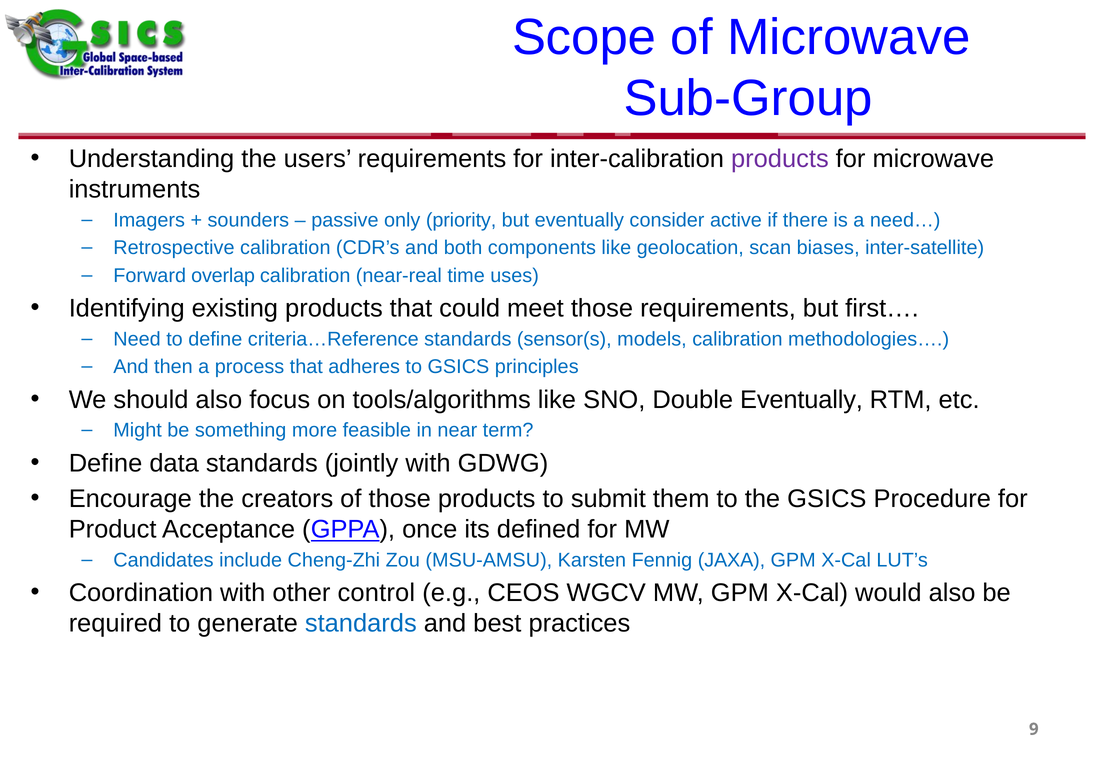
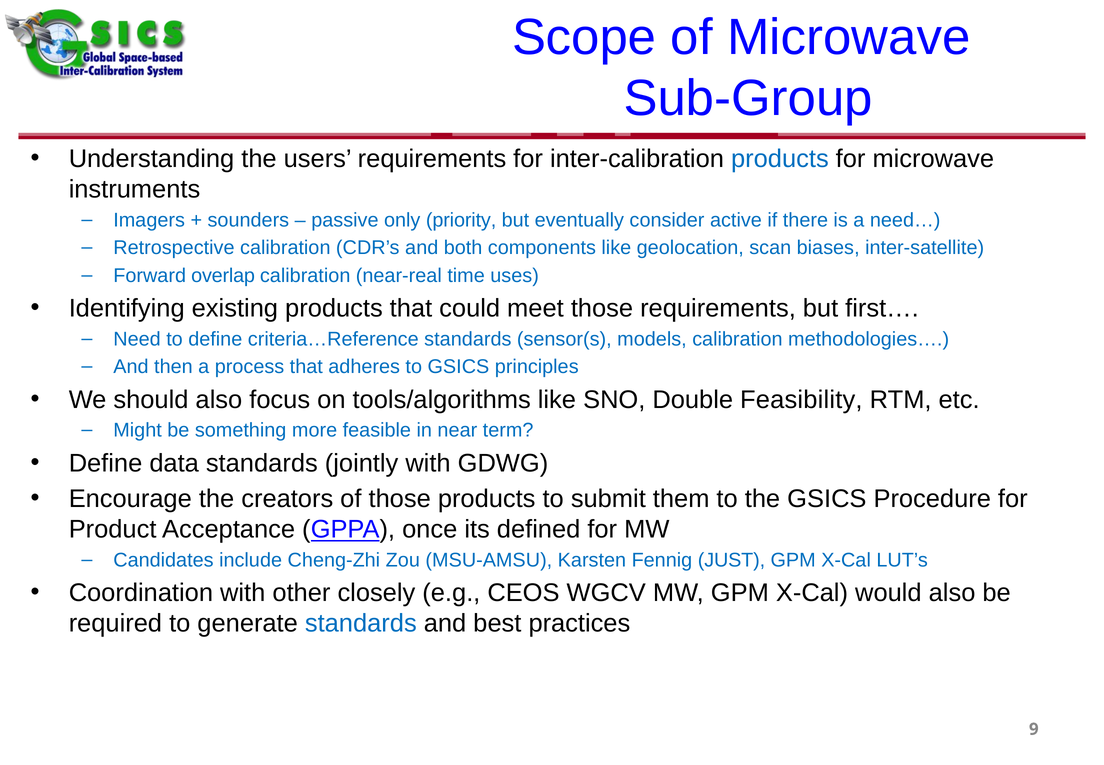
products at (780, 159) colour: purple -> blue
Double Eventually: Eventually -> Feasibility
JAXA: JAXA -> JUST
control: control -> closely
